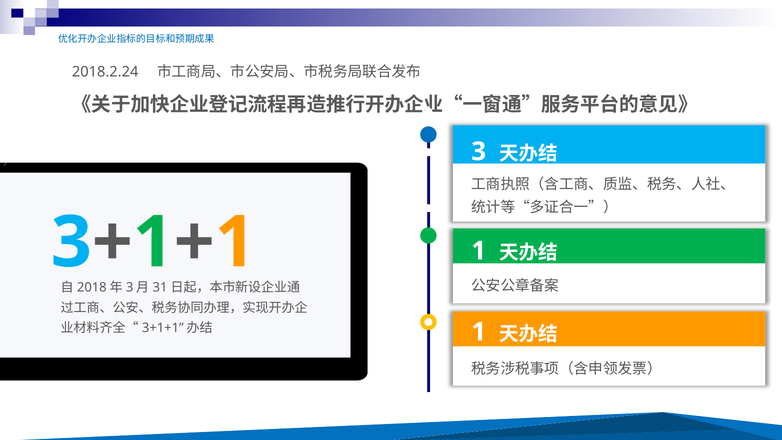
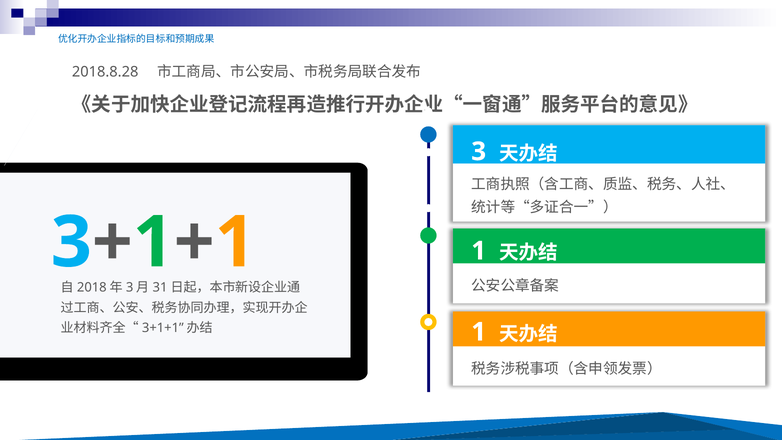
2018.2.24: 2018.2.24 -> 2018.8.28
